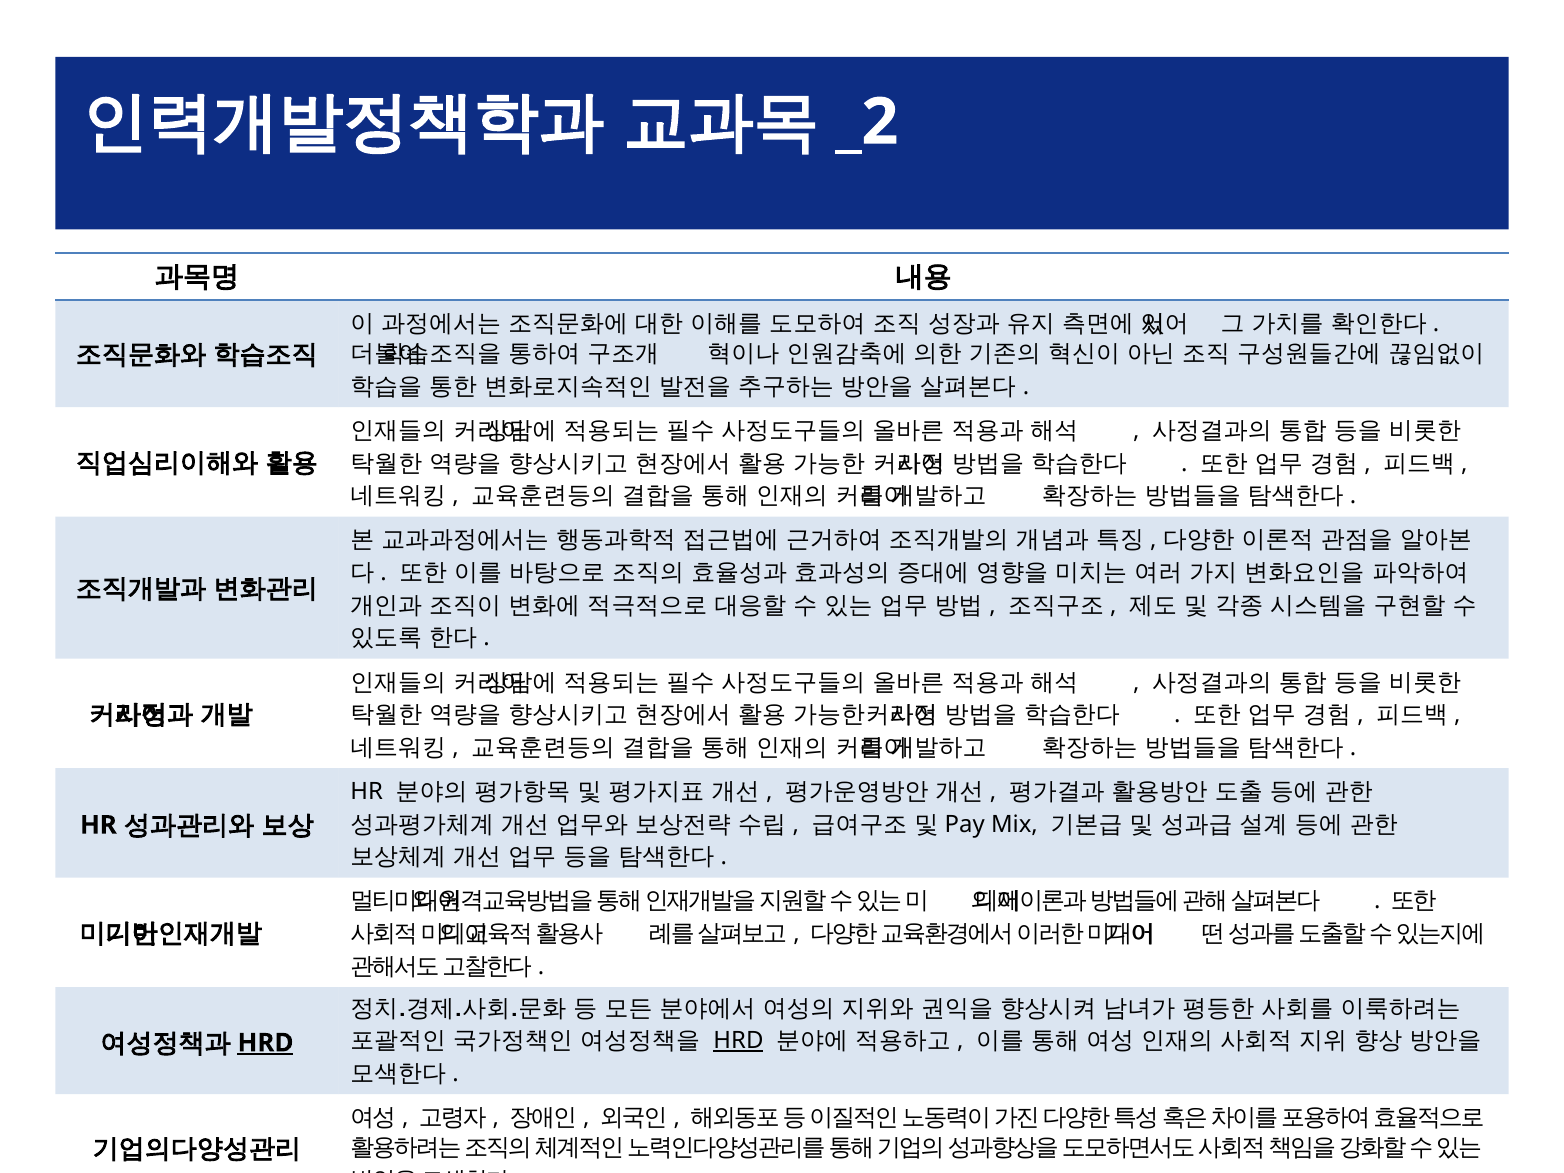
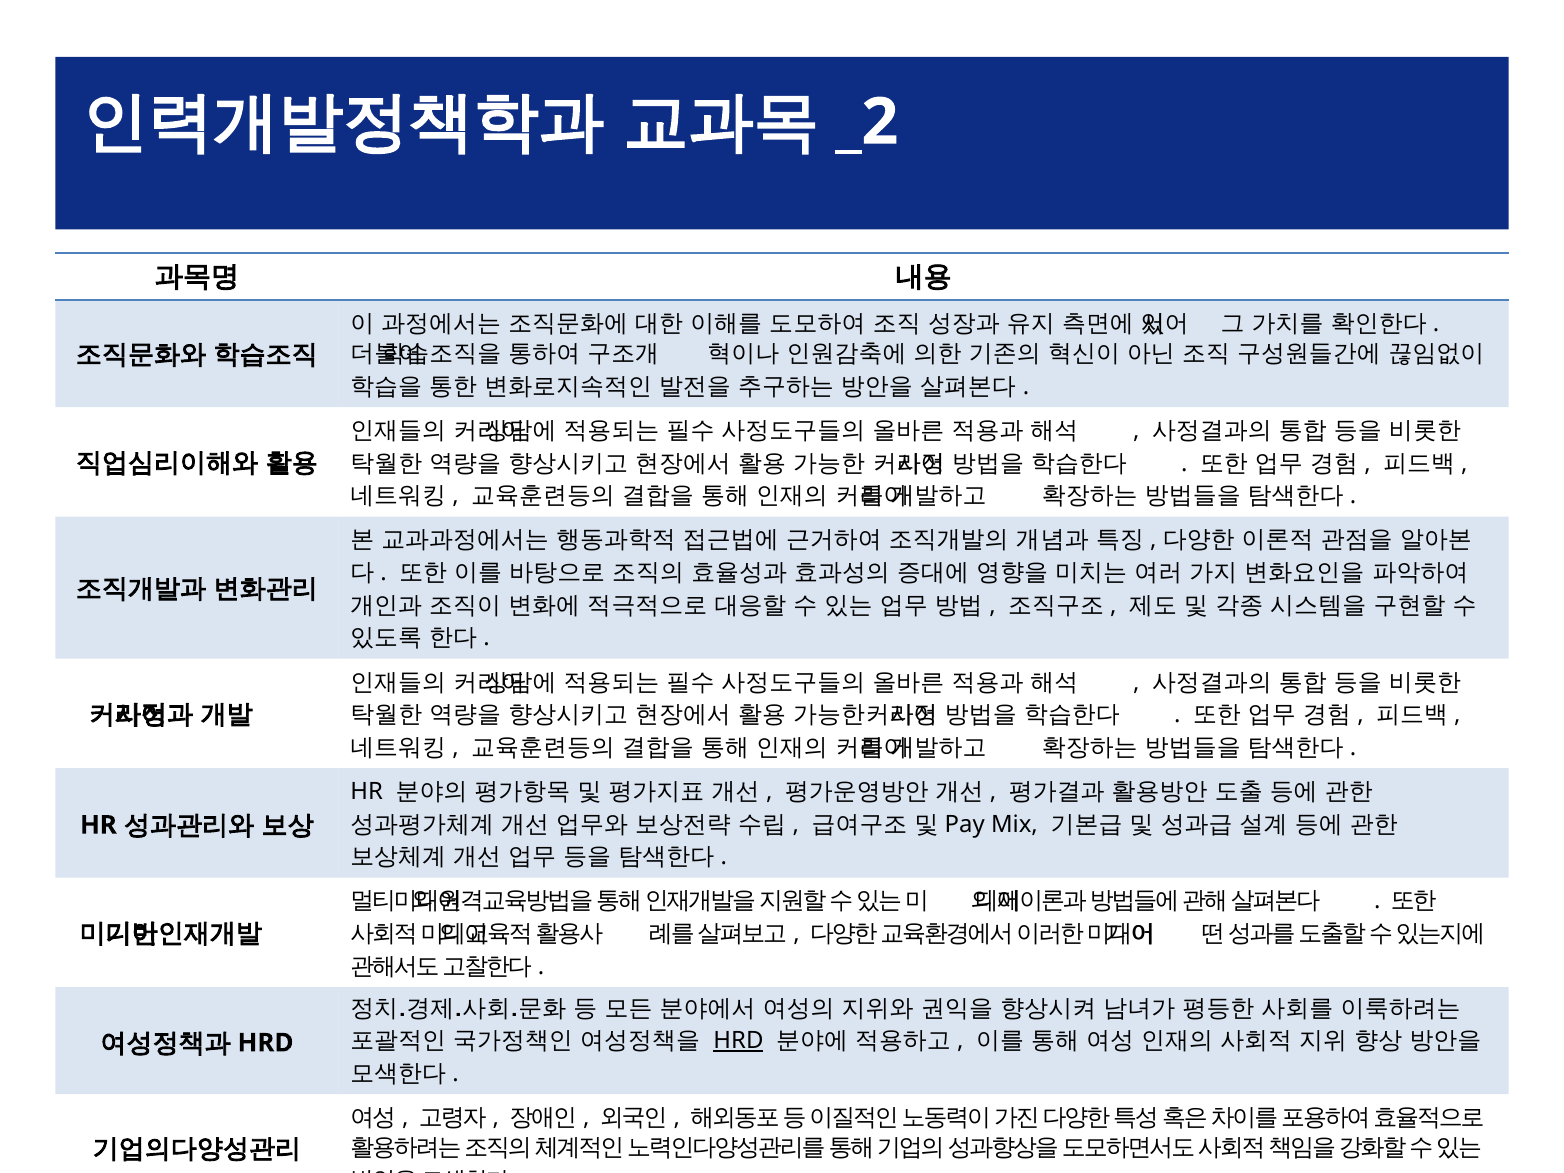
HRD at (265, 1043) underline: present -> none
